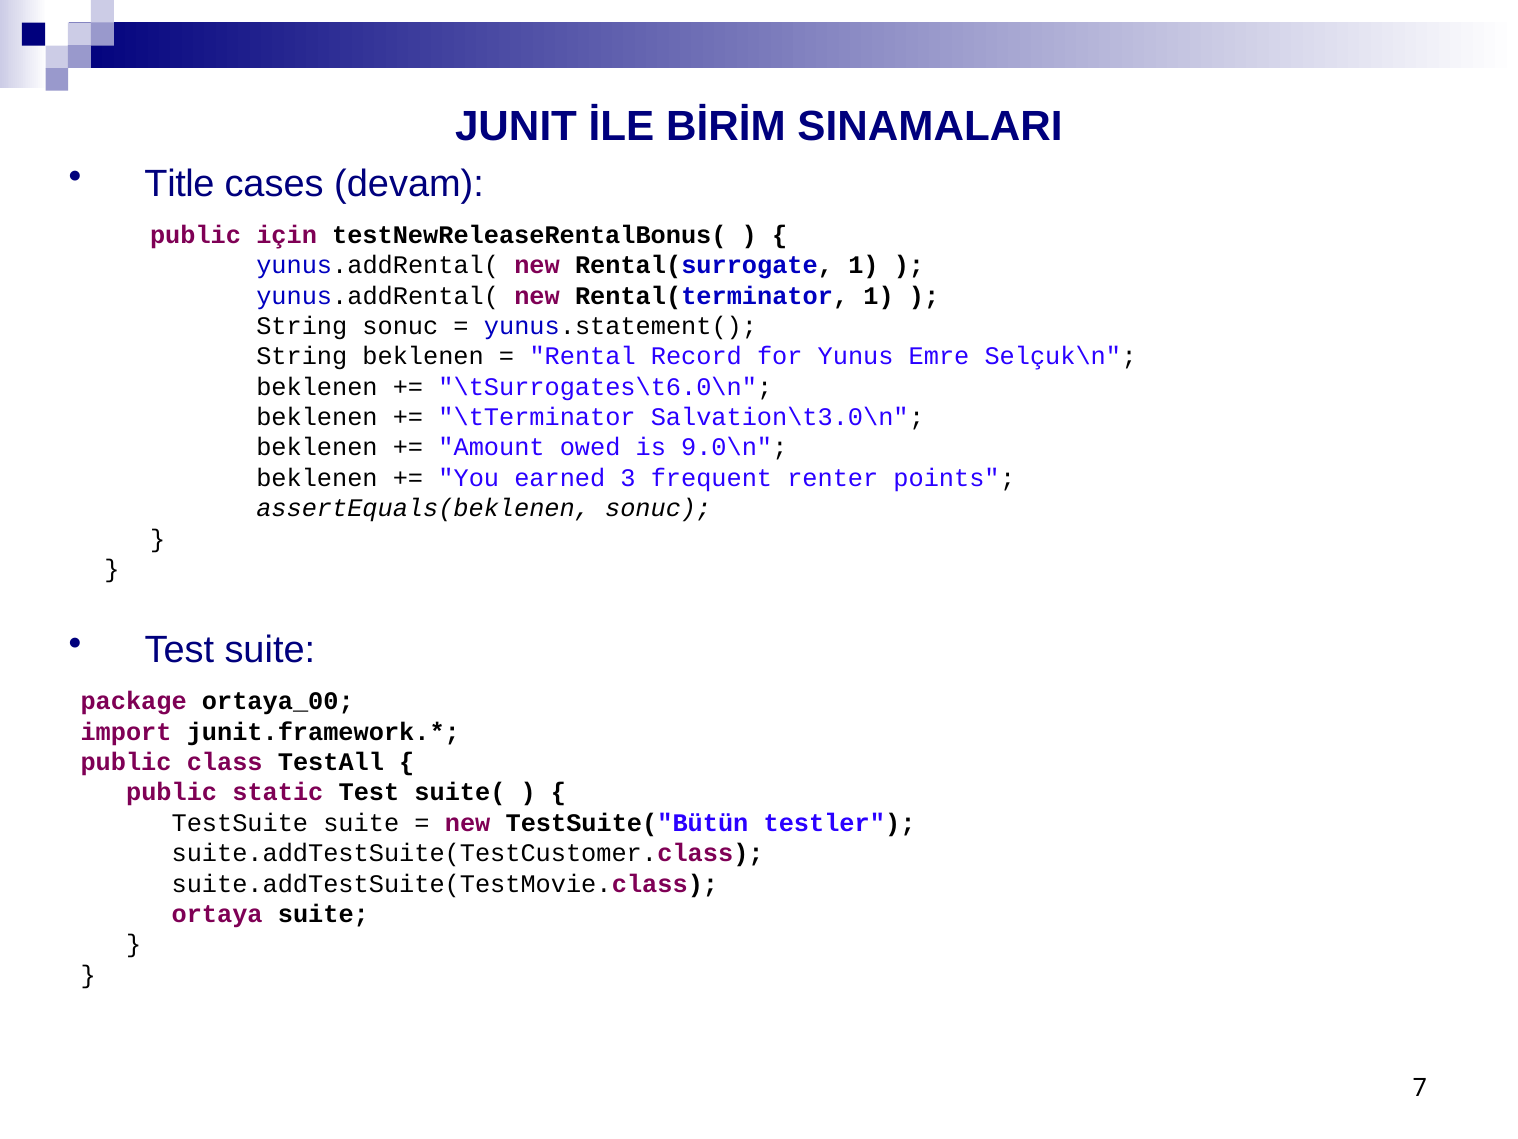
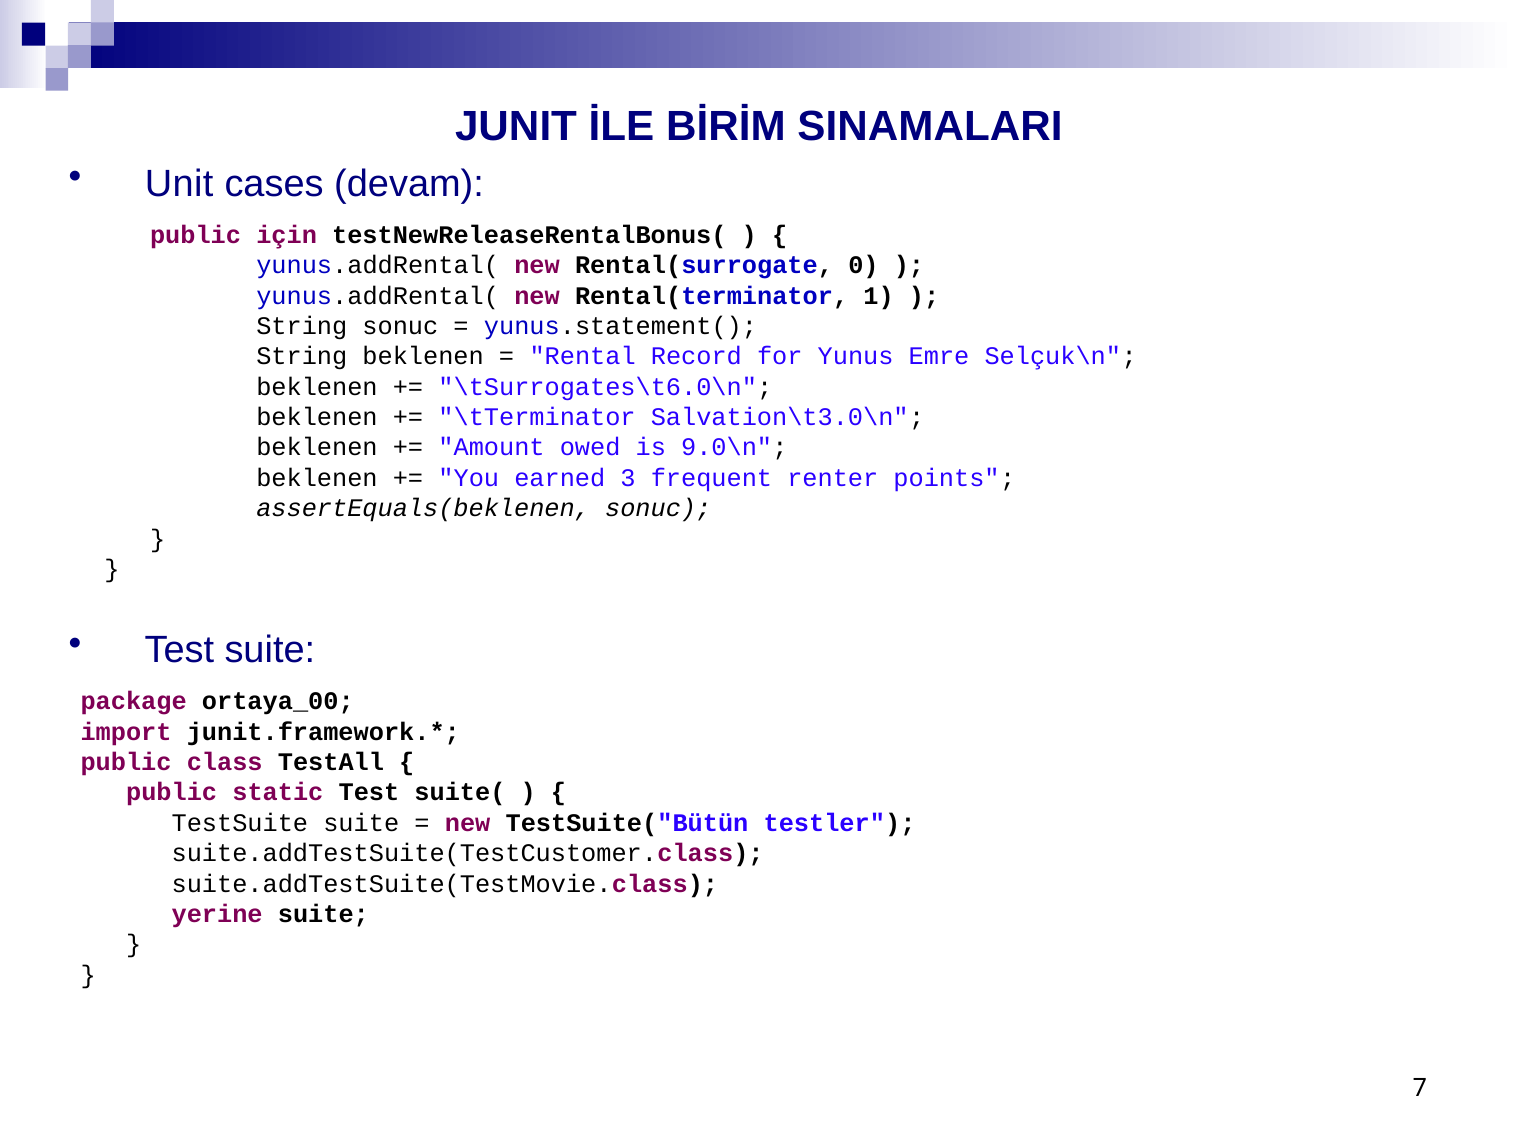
Title: Title -> Unit
Rental(surrogate 1: 1 -> 0
ortaya: ortaya -> yerine
